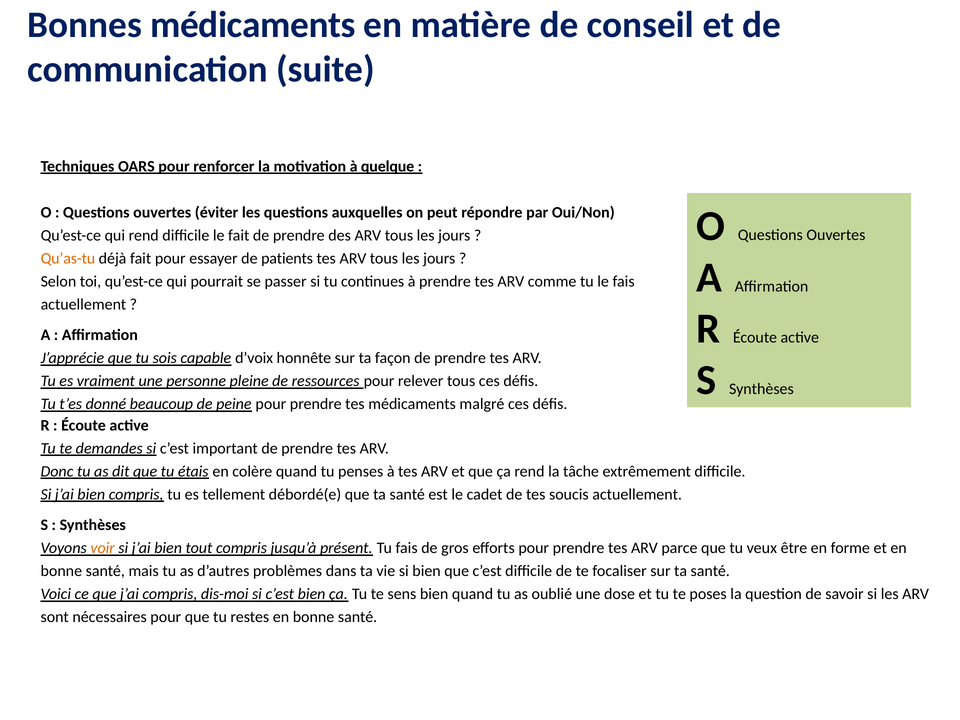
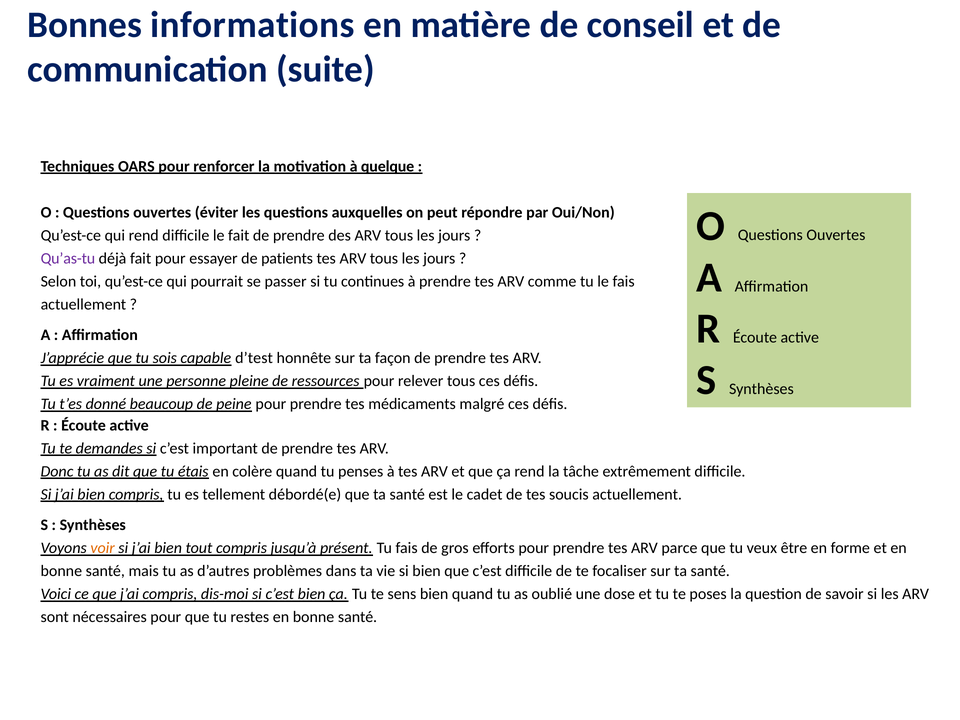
Bonnes médicaments: médicaments -> informations
Qu’as-tu colour: orange -> purple
d’voix: d’voix -> d’test
